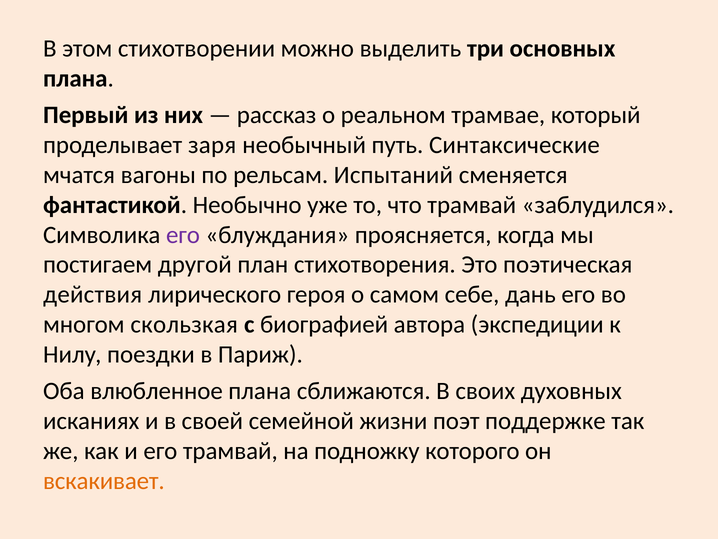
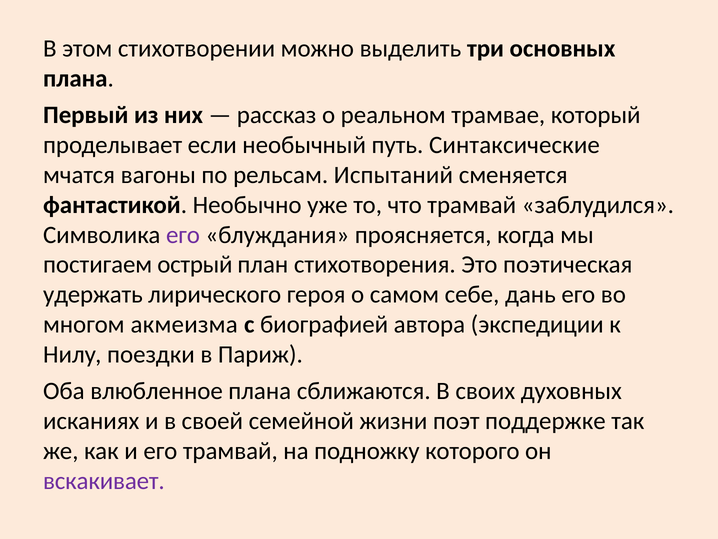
заря: заря -> если
другой: другой -> острый
действия: действия -> удержать
скользкая: скользкая -> акмеизма
вскакивает colour: orange -> purple
